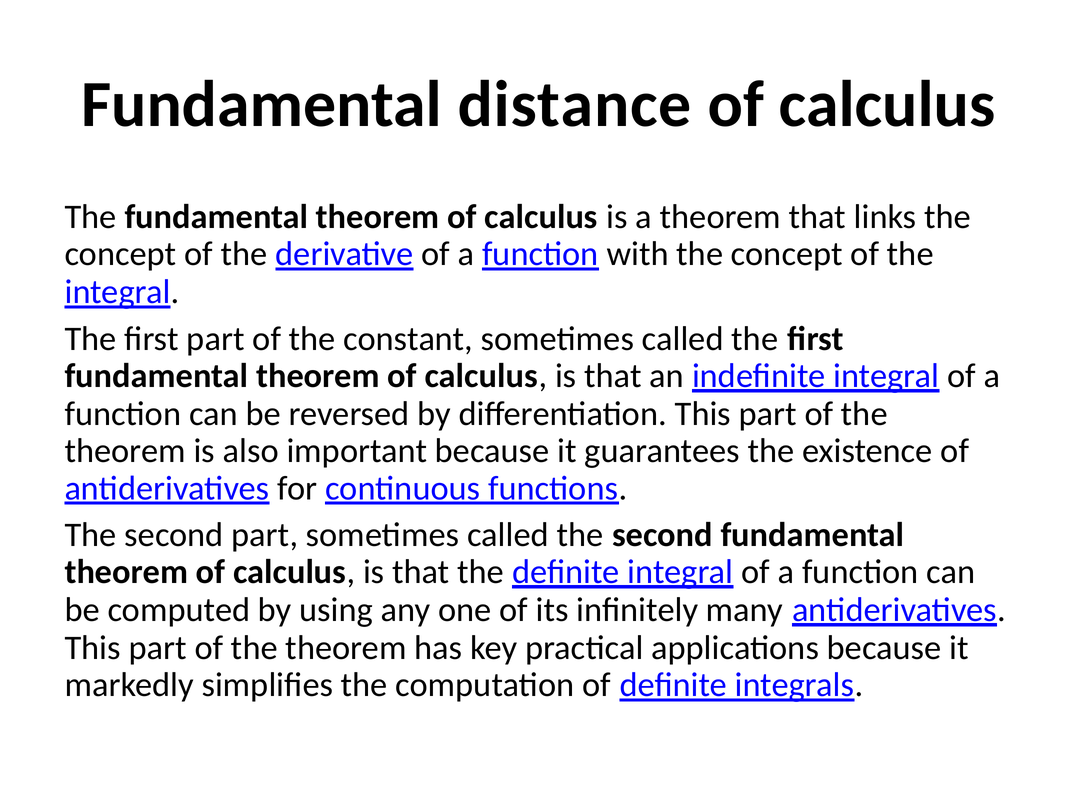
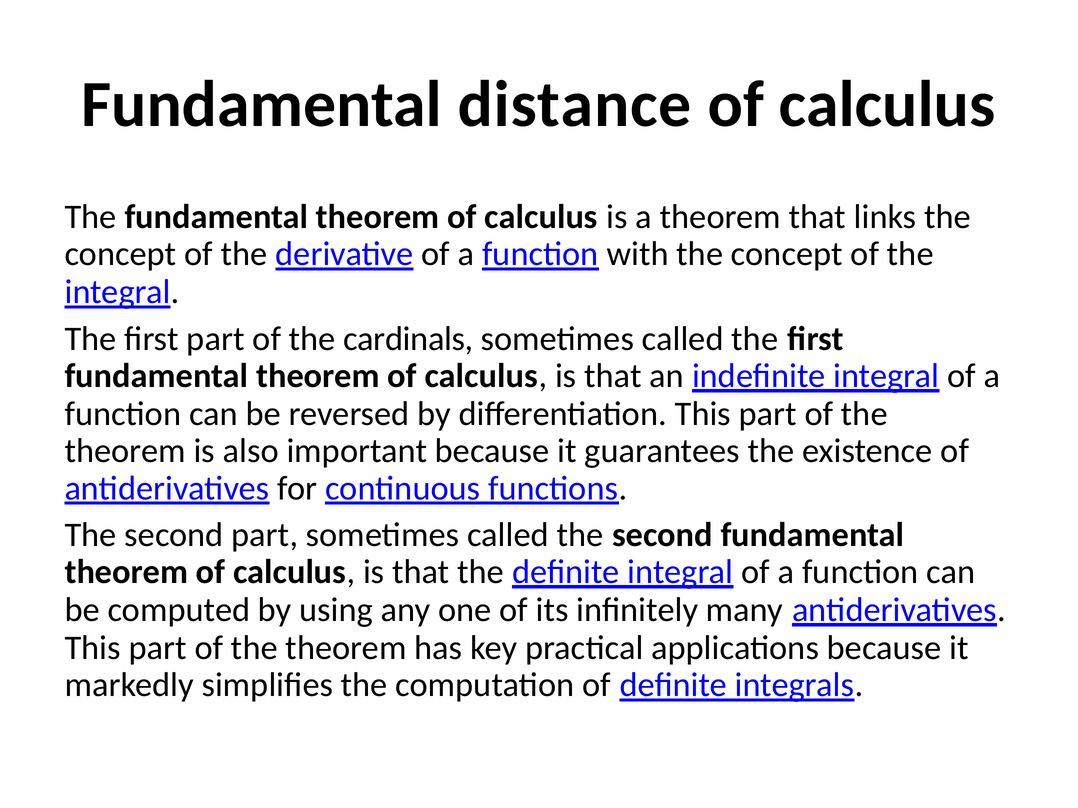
constant: constant -> cardinals
